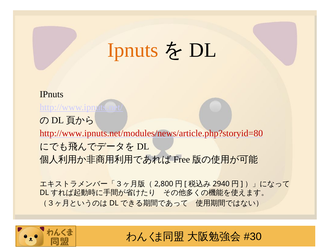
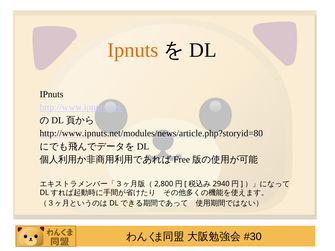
http://www.ipnuts.net/modules/news/article.php?storyid=80 colour: red -> black
